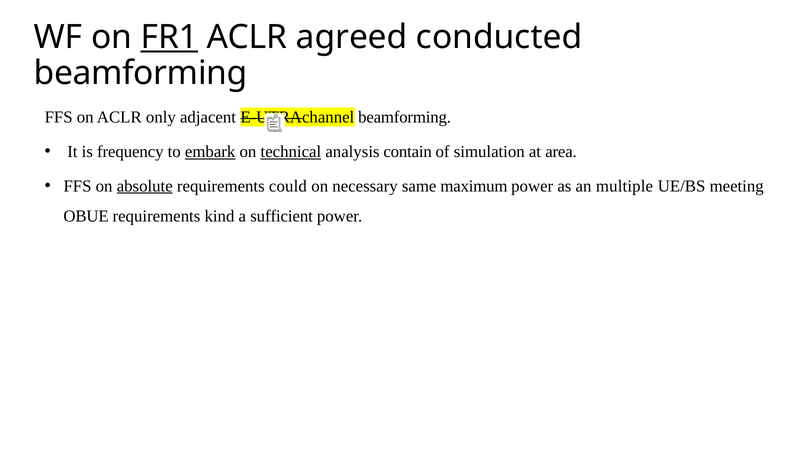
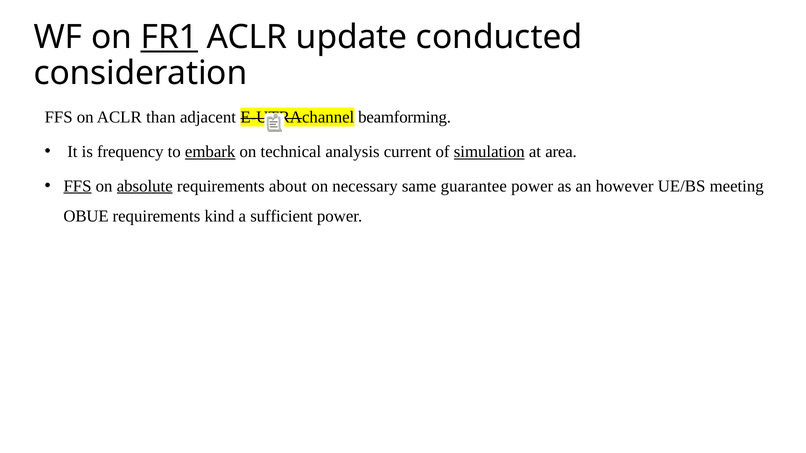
agreed: agreed -> update
beamforming at (141, 73): beamforming -> consideration
only: only -> than
technical underline: present -> none
contain: contain -> current
simulation underline: none -> present
FFS at (78, 186) underline: none -> present
could: could -> about
maximum: maximum -> guarantee
multiple: multiple -> however
